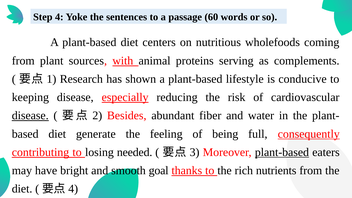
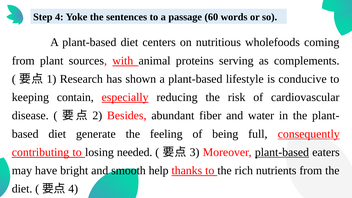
keeping disease: disease -> contain
disease at (30, 116) underline: present -> none
goal: goal -> help
